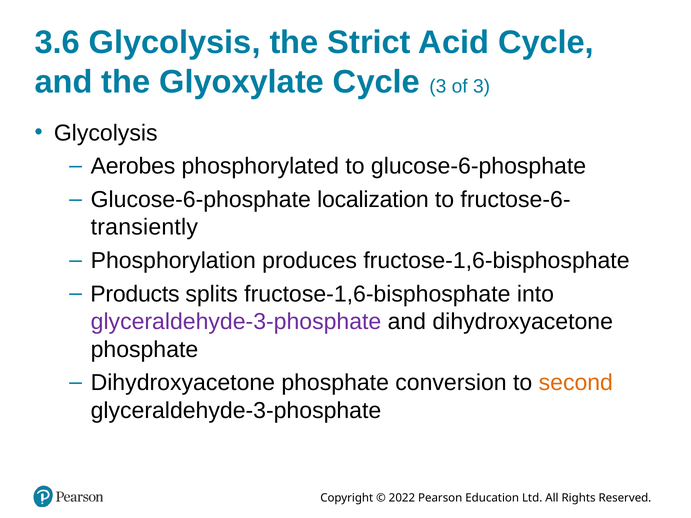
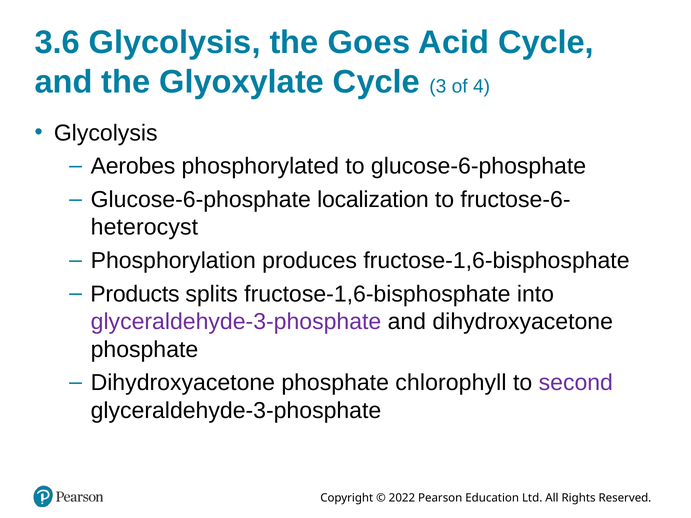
Strict: Strict -> Goes
of 3: 3 -> 4
transiently: transiently -> heterocyst
conversion: conversion -> chlorophyll
second colour: orange -> purple
